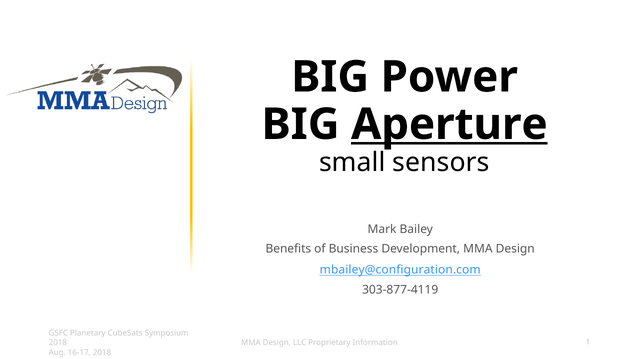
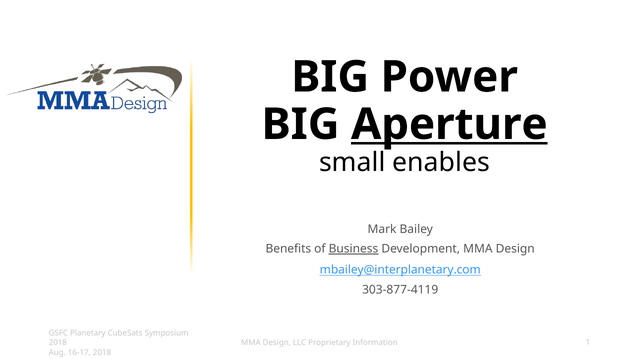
sensors: sensors -> enables
Business underline: none -> present
mbailey@configuration.com: mbailey@configuration.com -> mbailey@interplanetary.com
